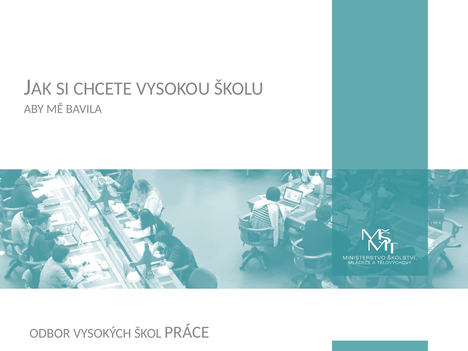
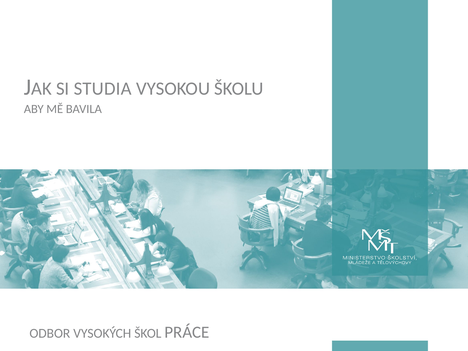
CHCETE: CHCETE -> STUDIA
